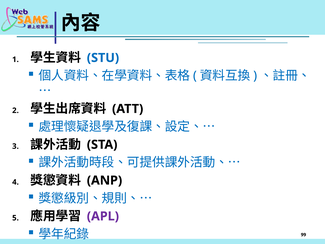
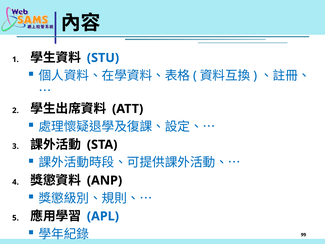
APL colour: purple -> blue
